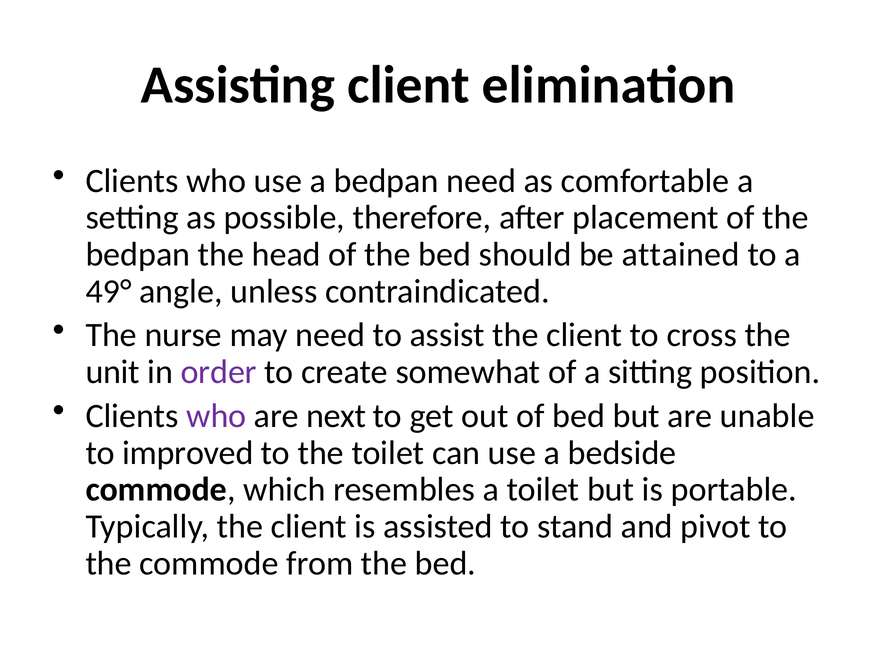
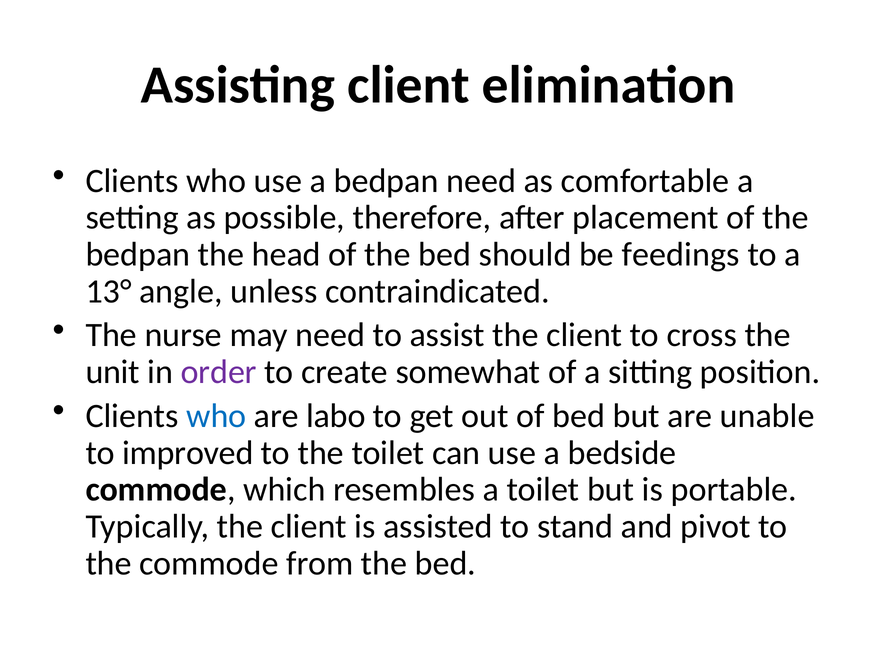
attained: attained -> feedings
49°: 49° -> 13°
who at (216, 416) colour: purple -> blue
next: next -> labo
